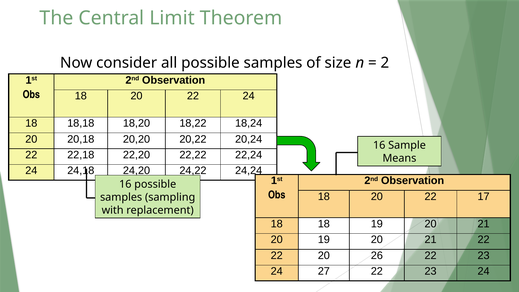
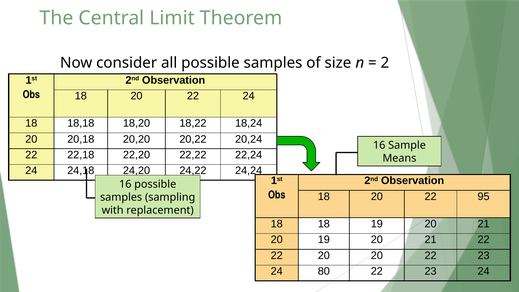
17: 17 -> 95
20 26: 26 -> 20
27: 27 -> 80
